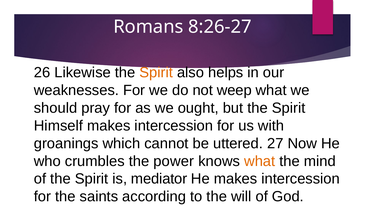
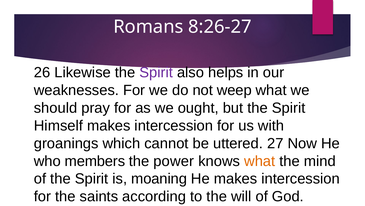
Spirit at (156, 72) colour: orange -> purple
crumbles: crumbles -> members
mediator: mediator -> moaning
